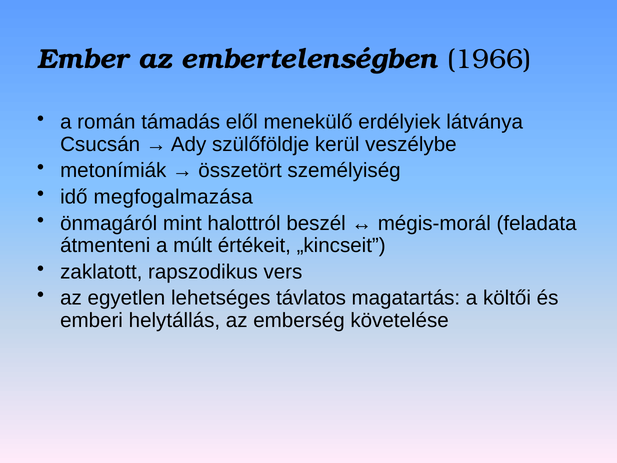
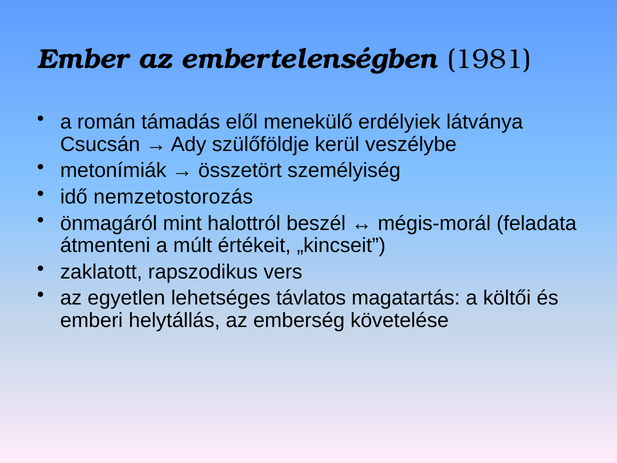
1966: 1966 -> 1981
megfogalmazása: megfogalmazása -> nemzetostorozás
